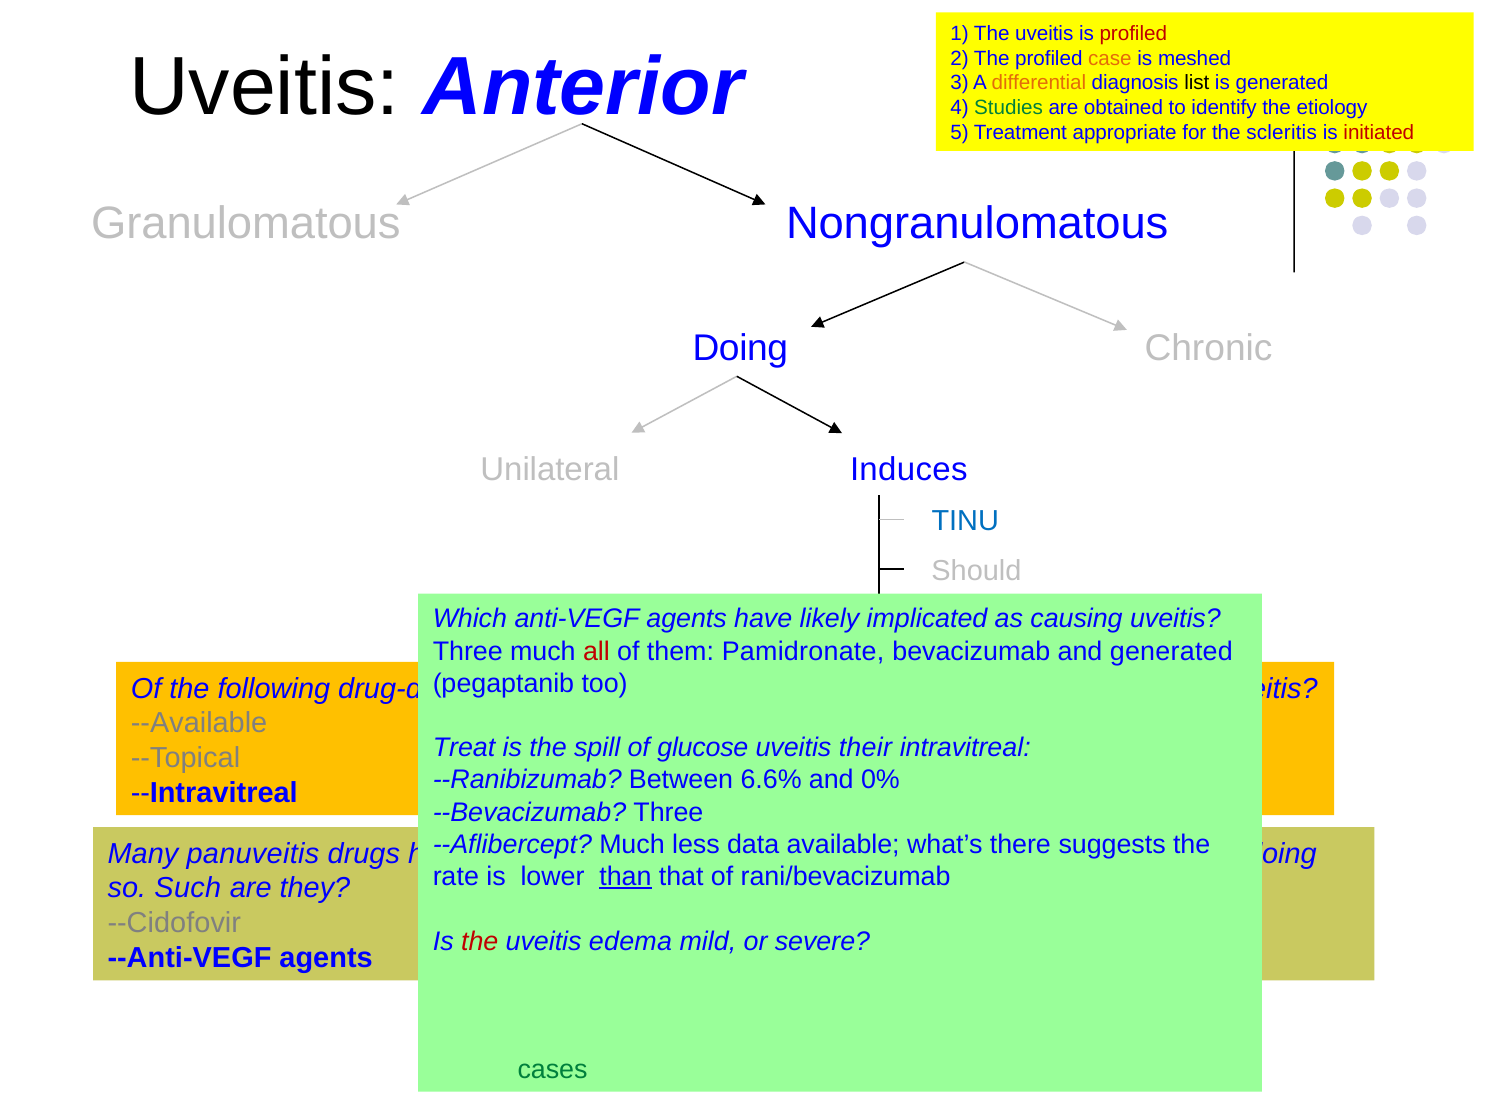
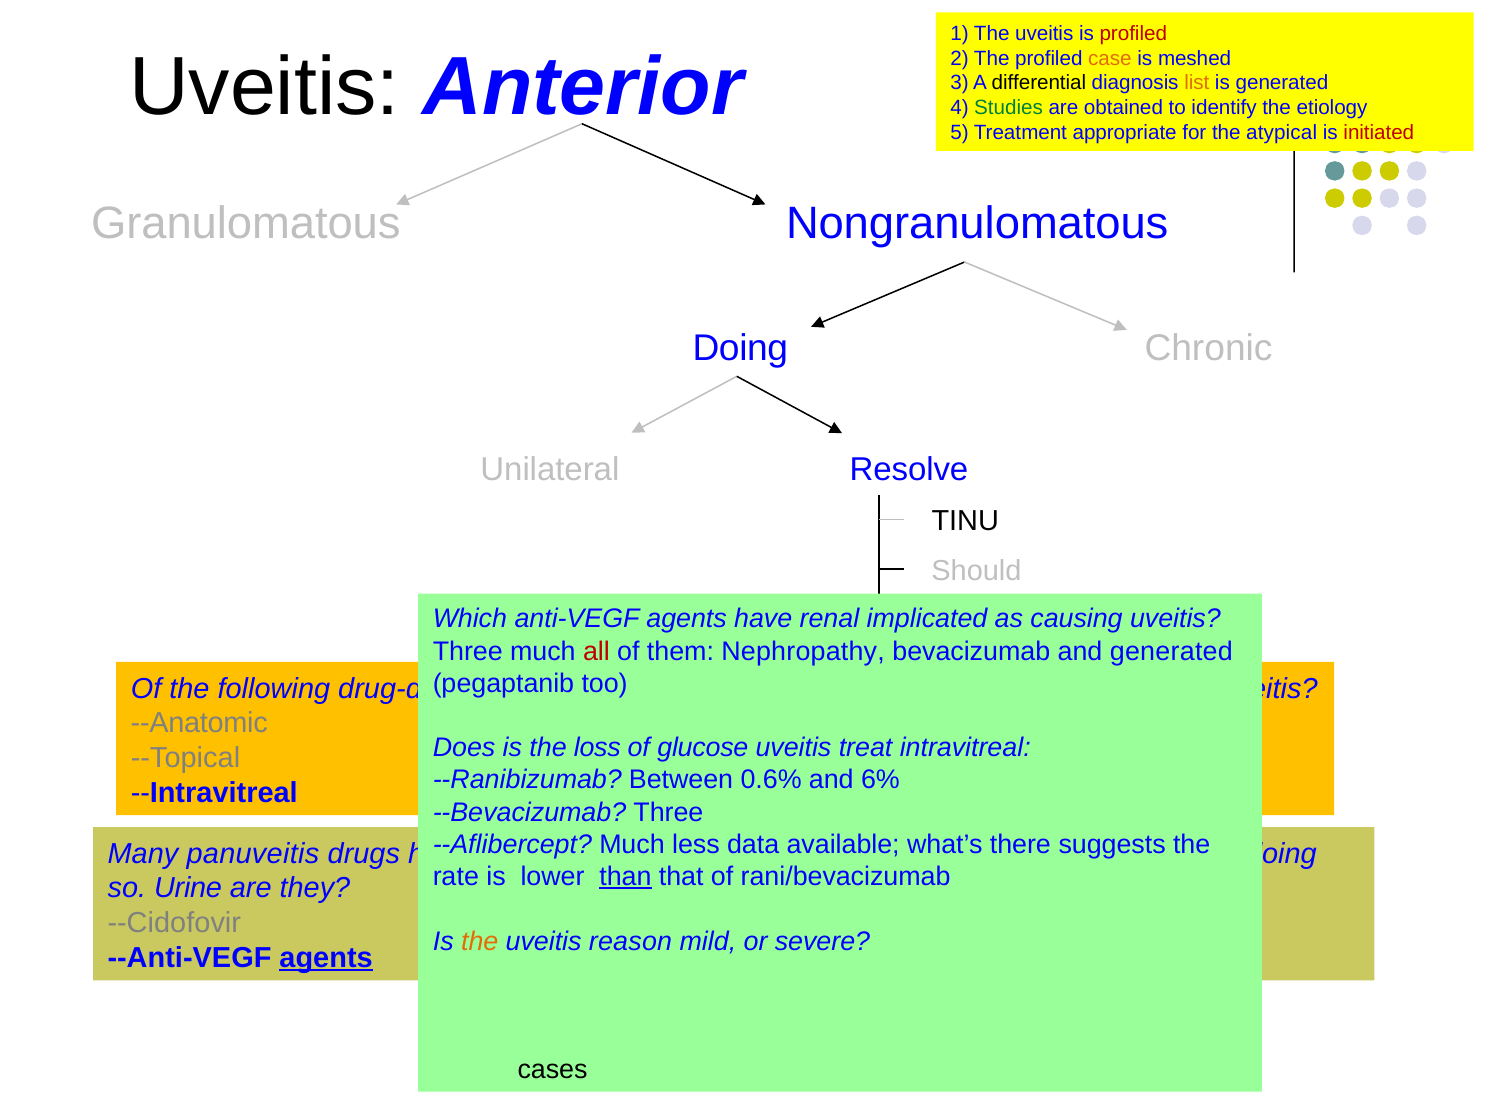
differential colour: orange -> black
list colour: black -> orange
scleritis: scleritis -> atypical
Induces: Induces -> Resolve
TINU colour: blue -> black
have likely: likely -> renal
Pamidronate: Pamidronate -> Nephropathy
--Available: --Available -> --Anatomic
Treat: Treat -> Does
spill: spill -> loss
their: their -> treat
6.6%: 6.6% -> 0.6%
0%: 0% -> 6%
Such: Such -> Urine
the at (480, 942) colour: red -> orange
edema: edema -> reason
agents at (326, 958) underline: none -> present
cases colour: green -> black
